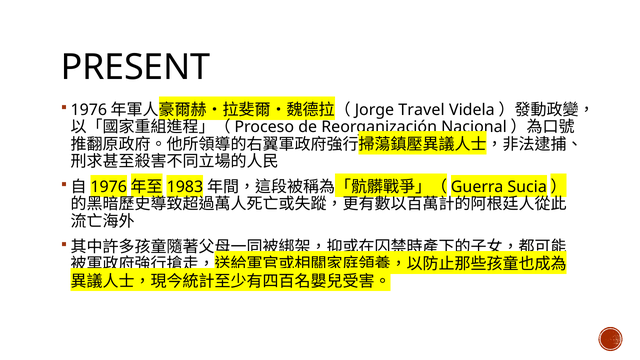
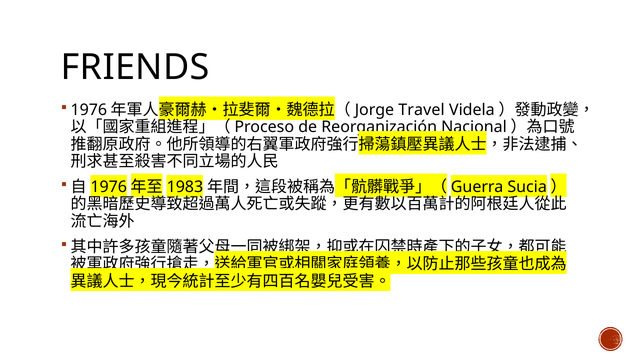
PRESENT: PRESENT -> FRIENDS
